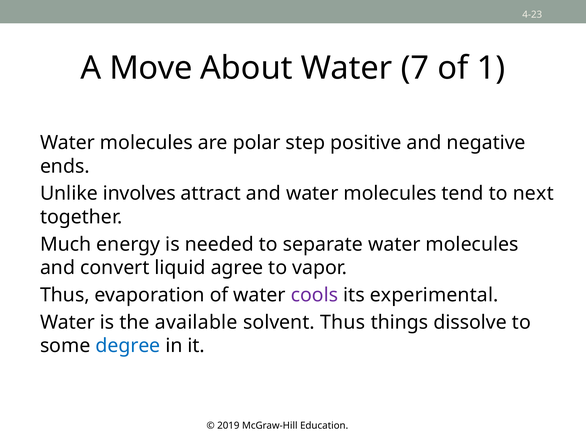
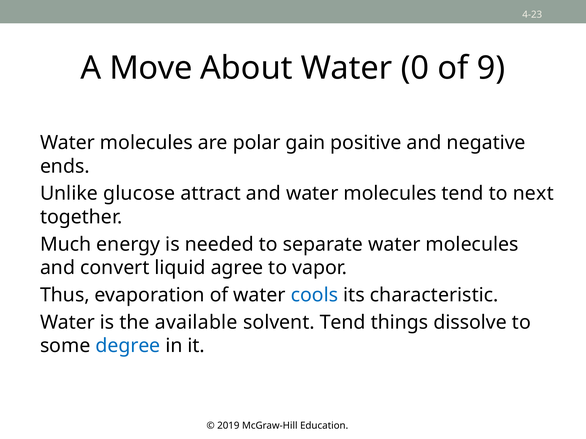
7: 7 -> 0
1: 1 -> 9
step: step -> gain
involves: involves -> glucose
cools colour: purple -> blue
experimental: experimental -> characteristic
solvent Thus: Thus -> Tend
